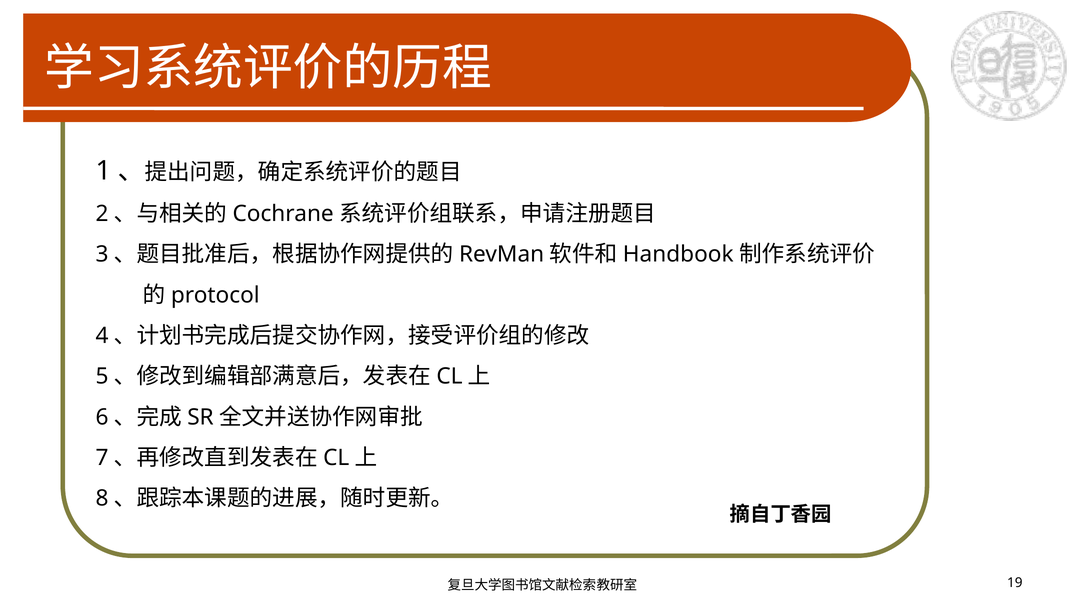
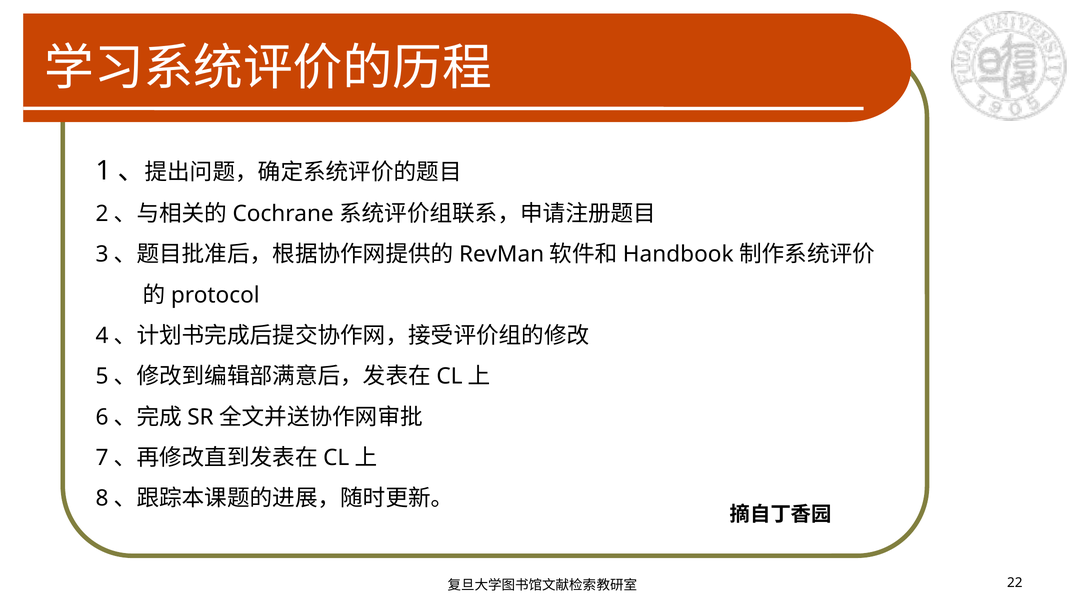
19: 19 -> 22
